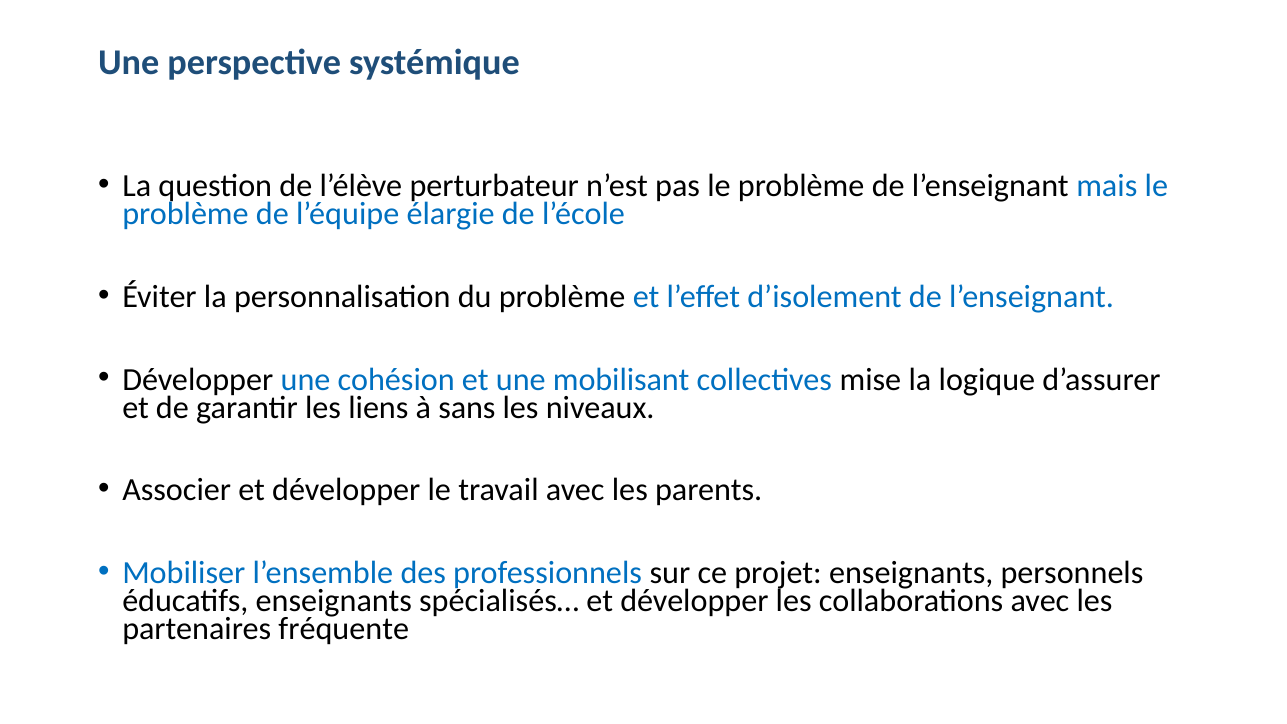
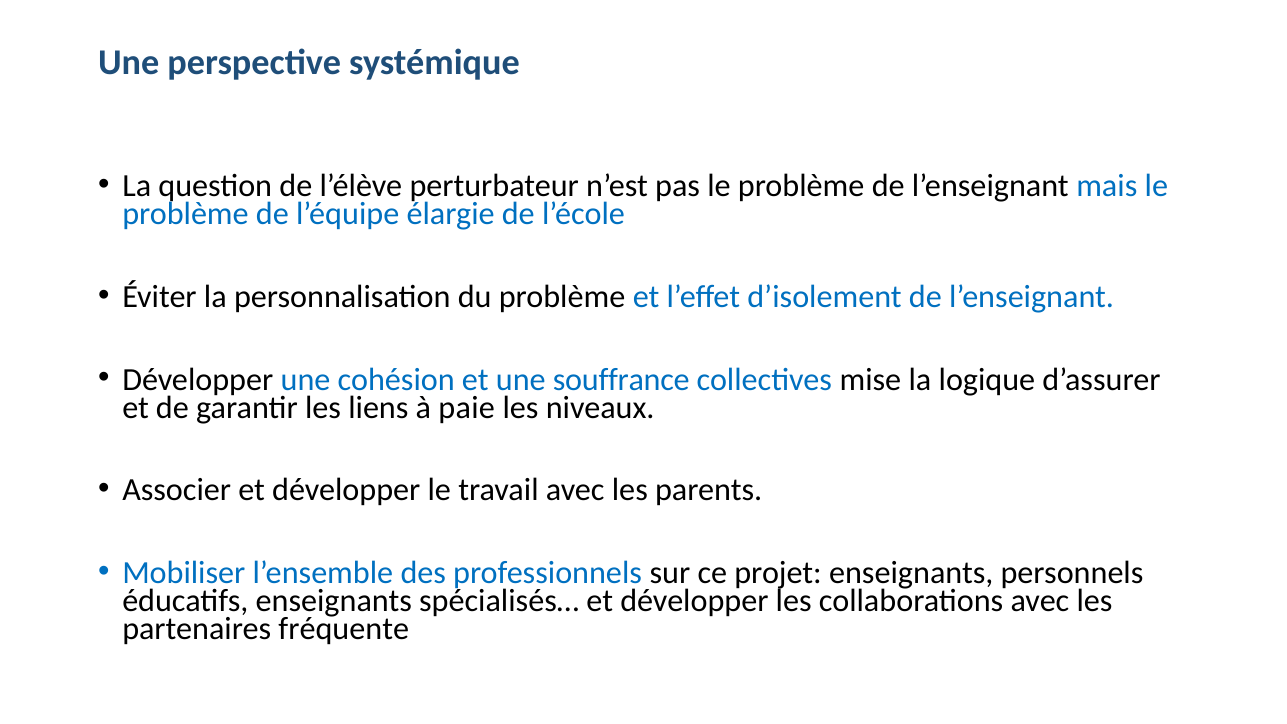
mobilisant: mobilisant -> souffrance
sans: sans -> paie
